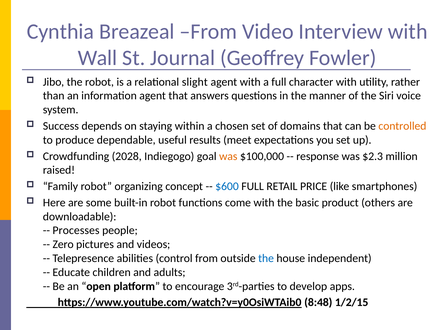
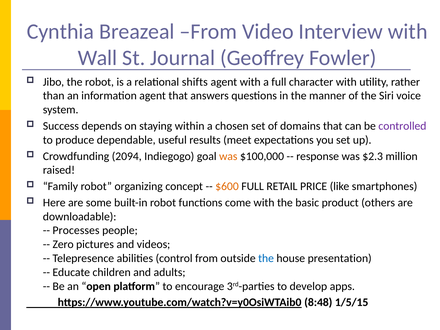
slight: slight -> shifts
controlled colour: orange -> purple
2028: 2028 -> 2094
$600 colour: blue -> orange
independent: independent -> presentation
1/2/15: 1/2/15 -> 1/5/15
